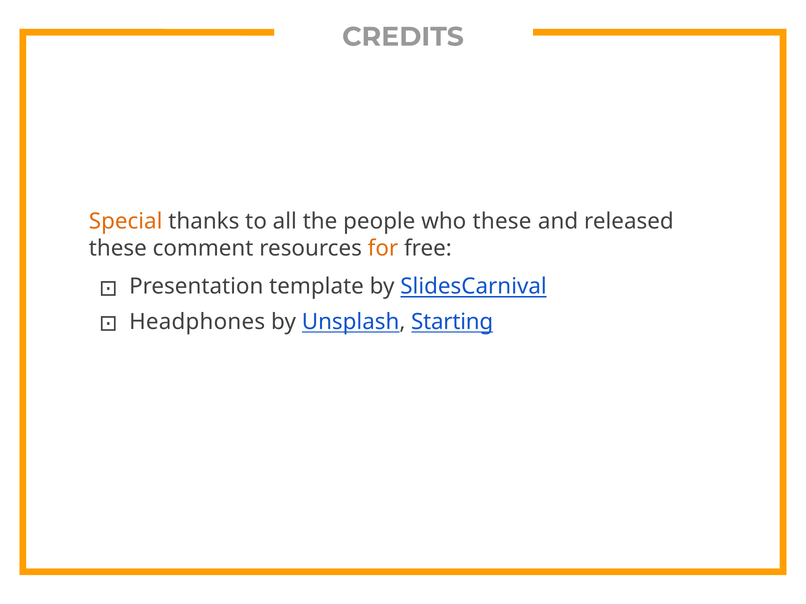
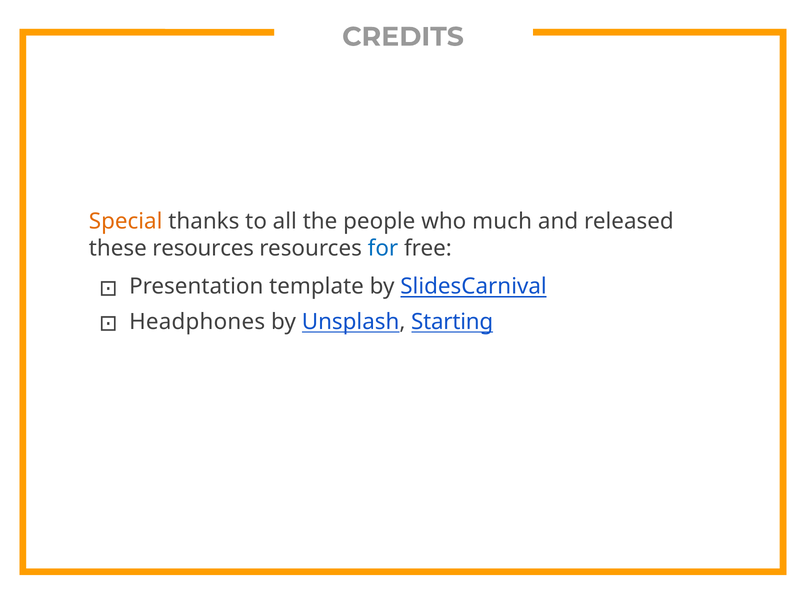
who these: these -> much
these comment: comment -> resources
for colour: orange -> blue
